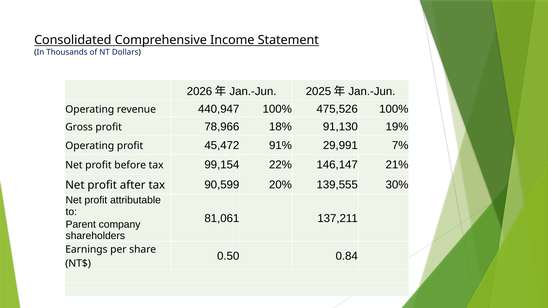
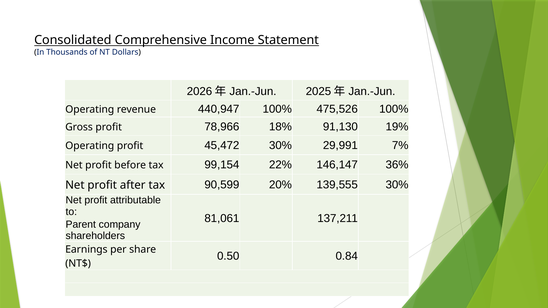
45,472 91%: 91% -> 30%
21%: 21% -> 36%
